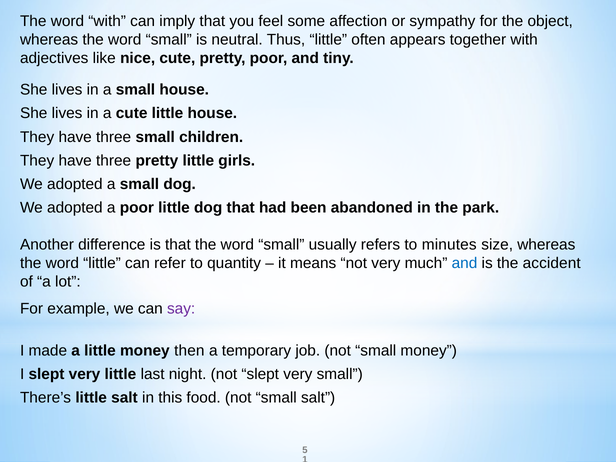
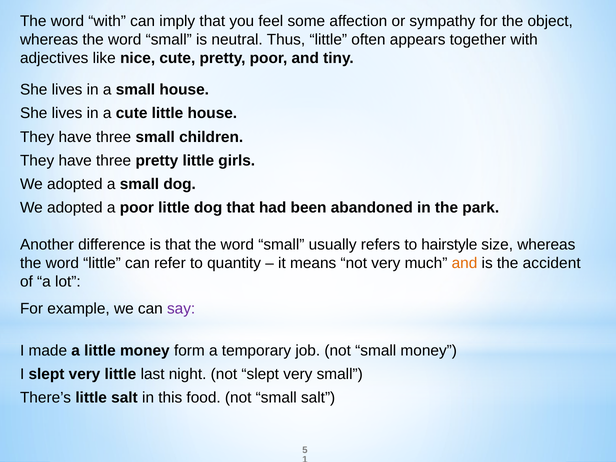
minutes: minutes -> hairstyle
and at (465, 263) colour: blue -> orange
then: then -> form
